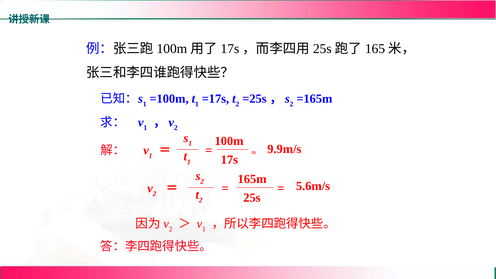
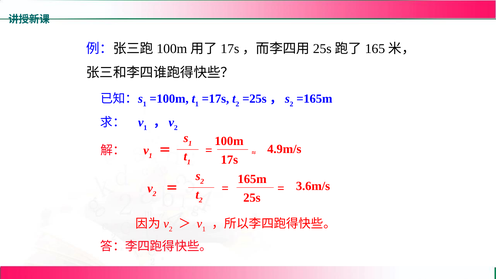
9.9m/s: 9.9m/s -> 4.9m/s
5.6m/s: 5.6m/s -> 3.6m/s
